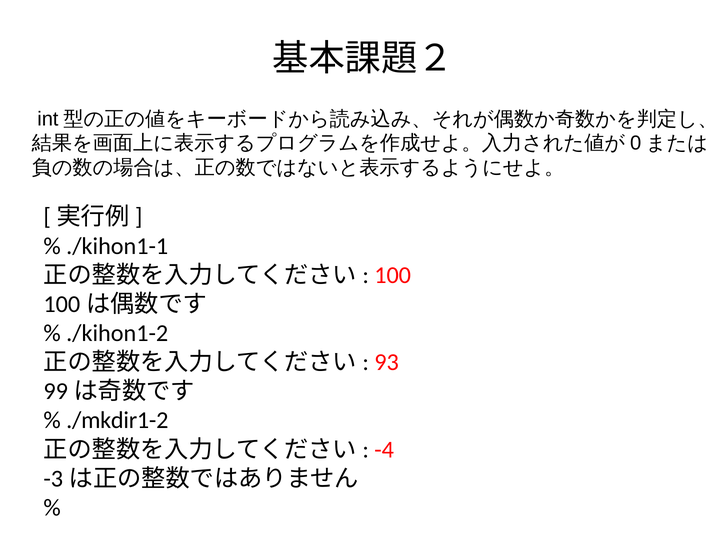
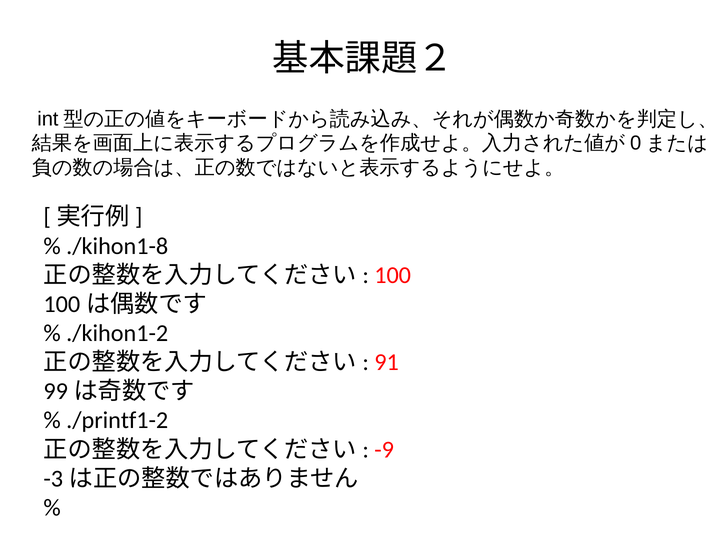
./kihon1-1: ./kihon1-1 -> ./kihon1-8
93: 93 -> 91
./mkdir1-2: ./mkdir1-2 -> ./printf1-2
-4: -4 -> -9
